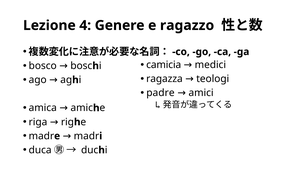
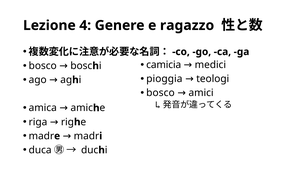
ragazza: ragazza -> pioggia
padre at (160, 93): padre -> bosco
